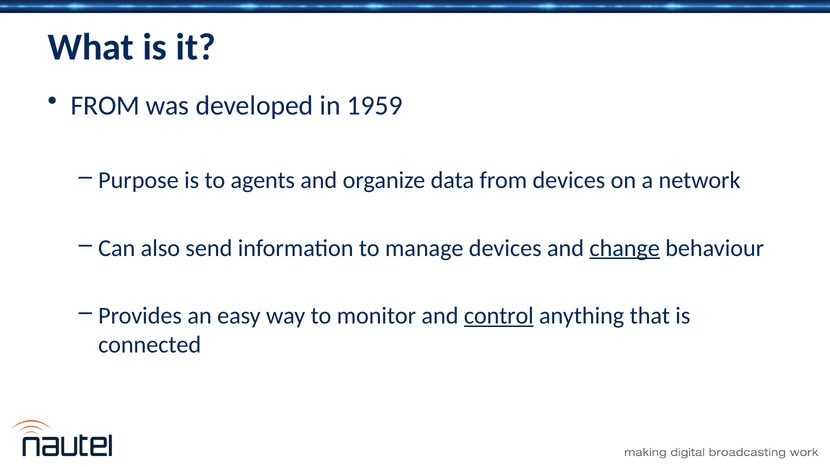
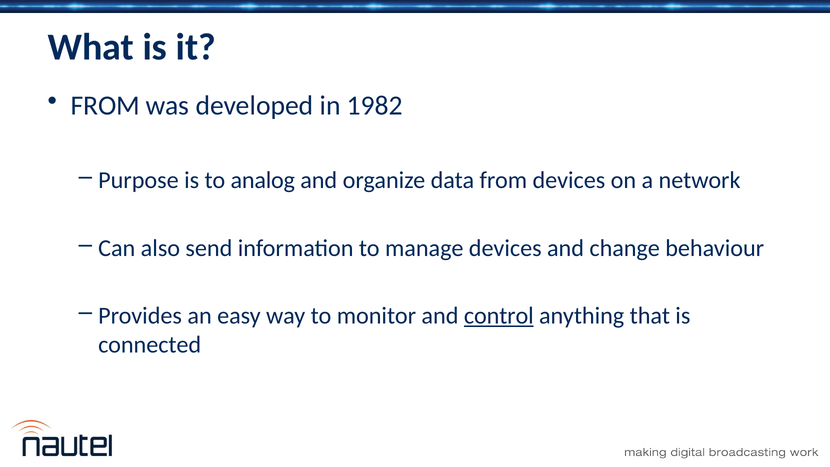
1959: 1959 -> 1982
agents: agents -> analog
change underline: present -> none
